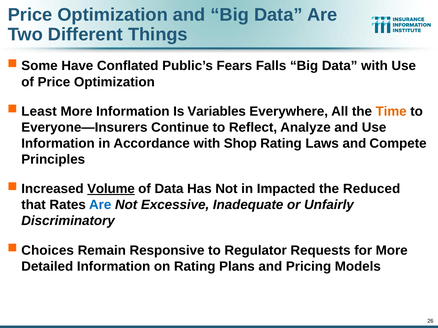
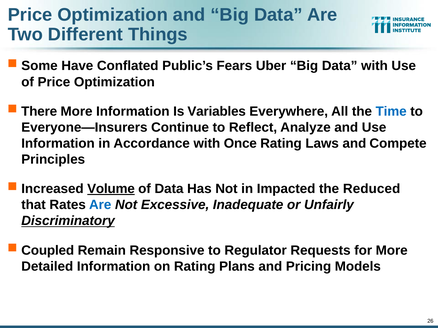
Falls: Falls -> Uber
Least: Least -> There
Time colour: orange -> blue
Shop: Shop -> Once
Discriminatory underline: none -> present
Choices: Choices -> Coupled
